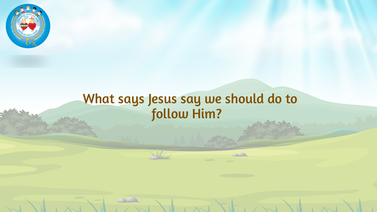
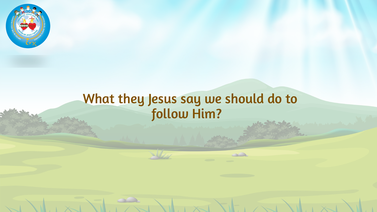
says: says -> they
